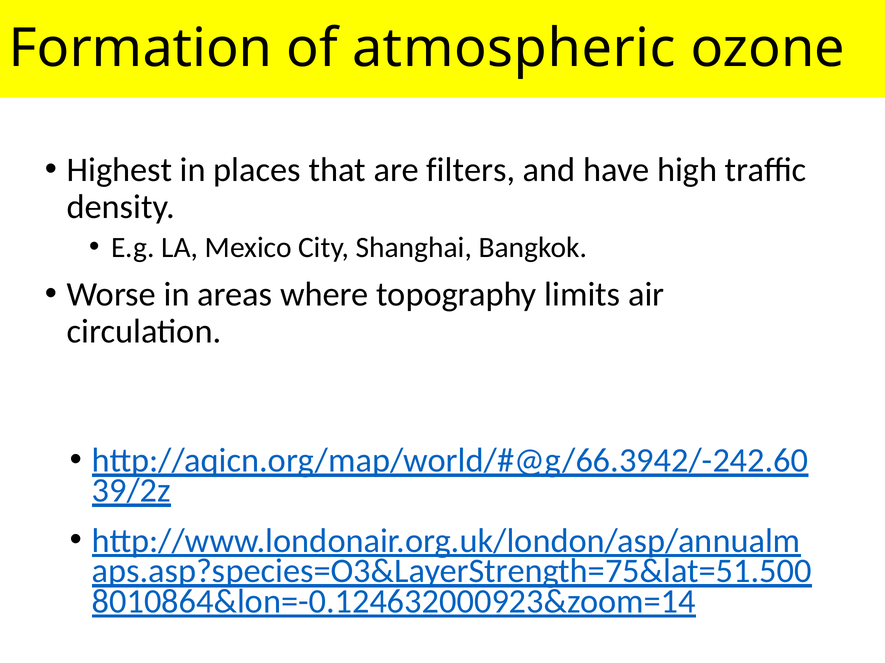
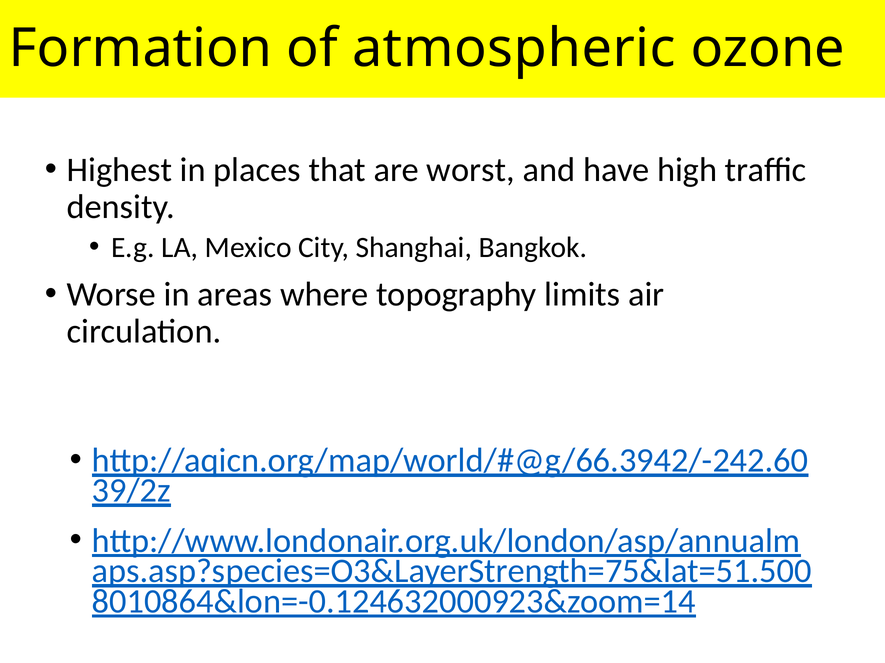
filters: filters -> worst
